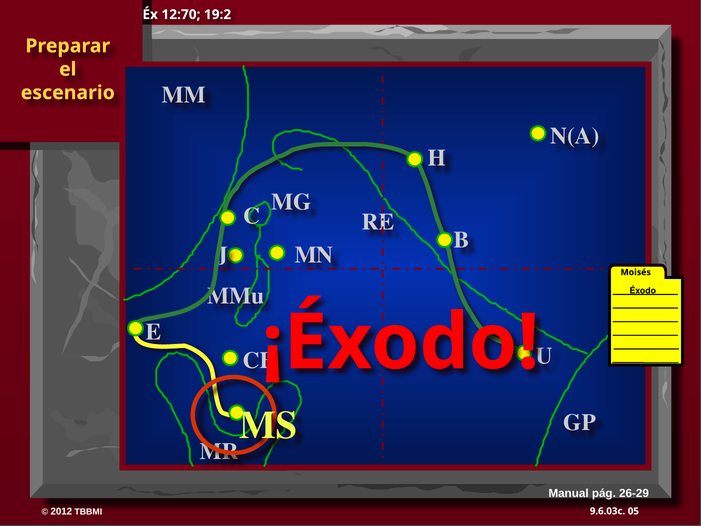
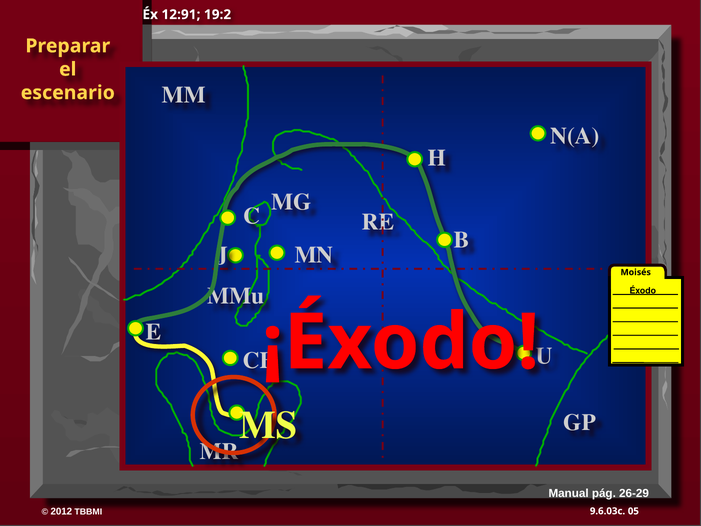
12:70: 12:70 -> 12:91
